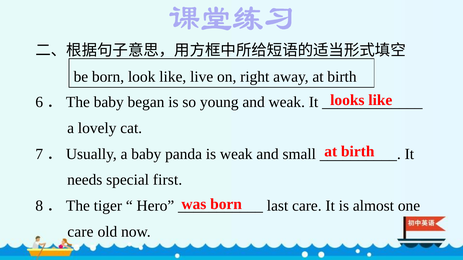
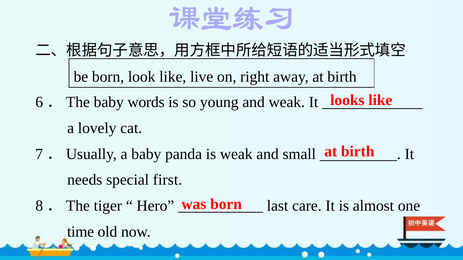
began: began -> words
care at (80, 232): care -> time
